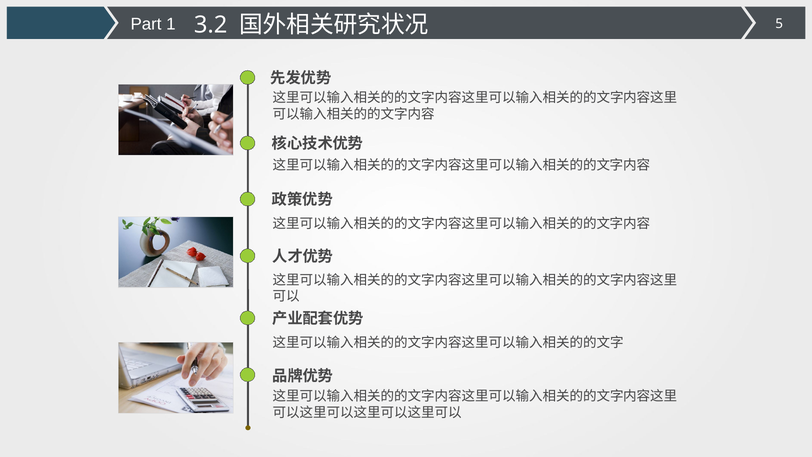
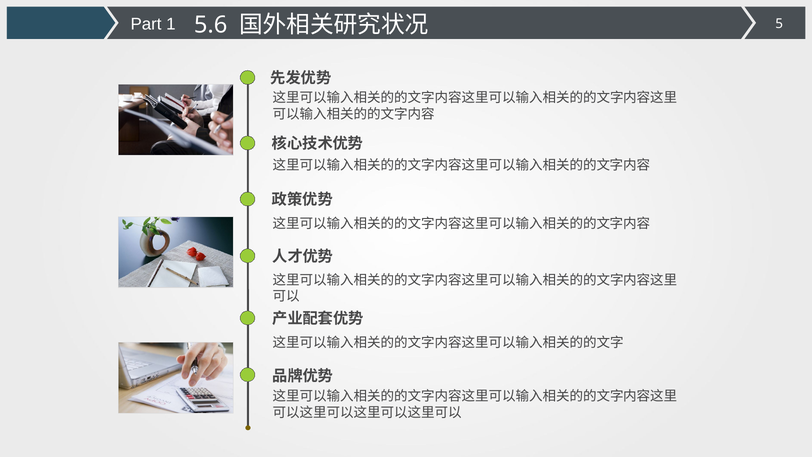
3.2: 3.2 -> 5.6
